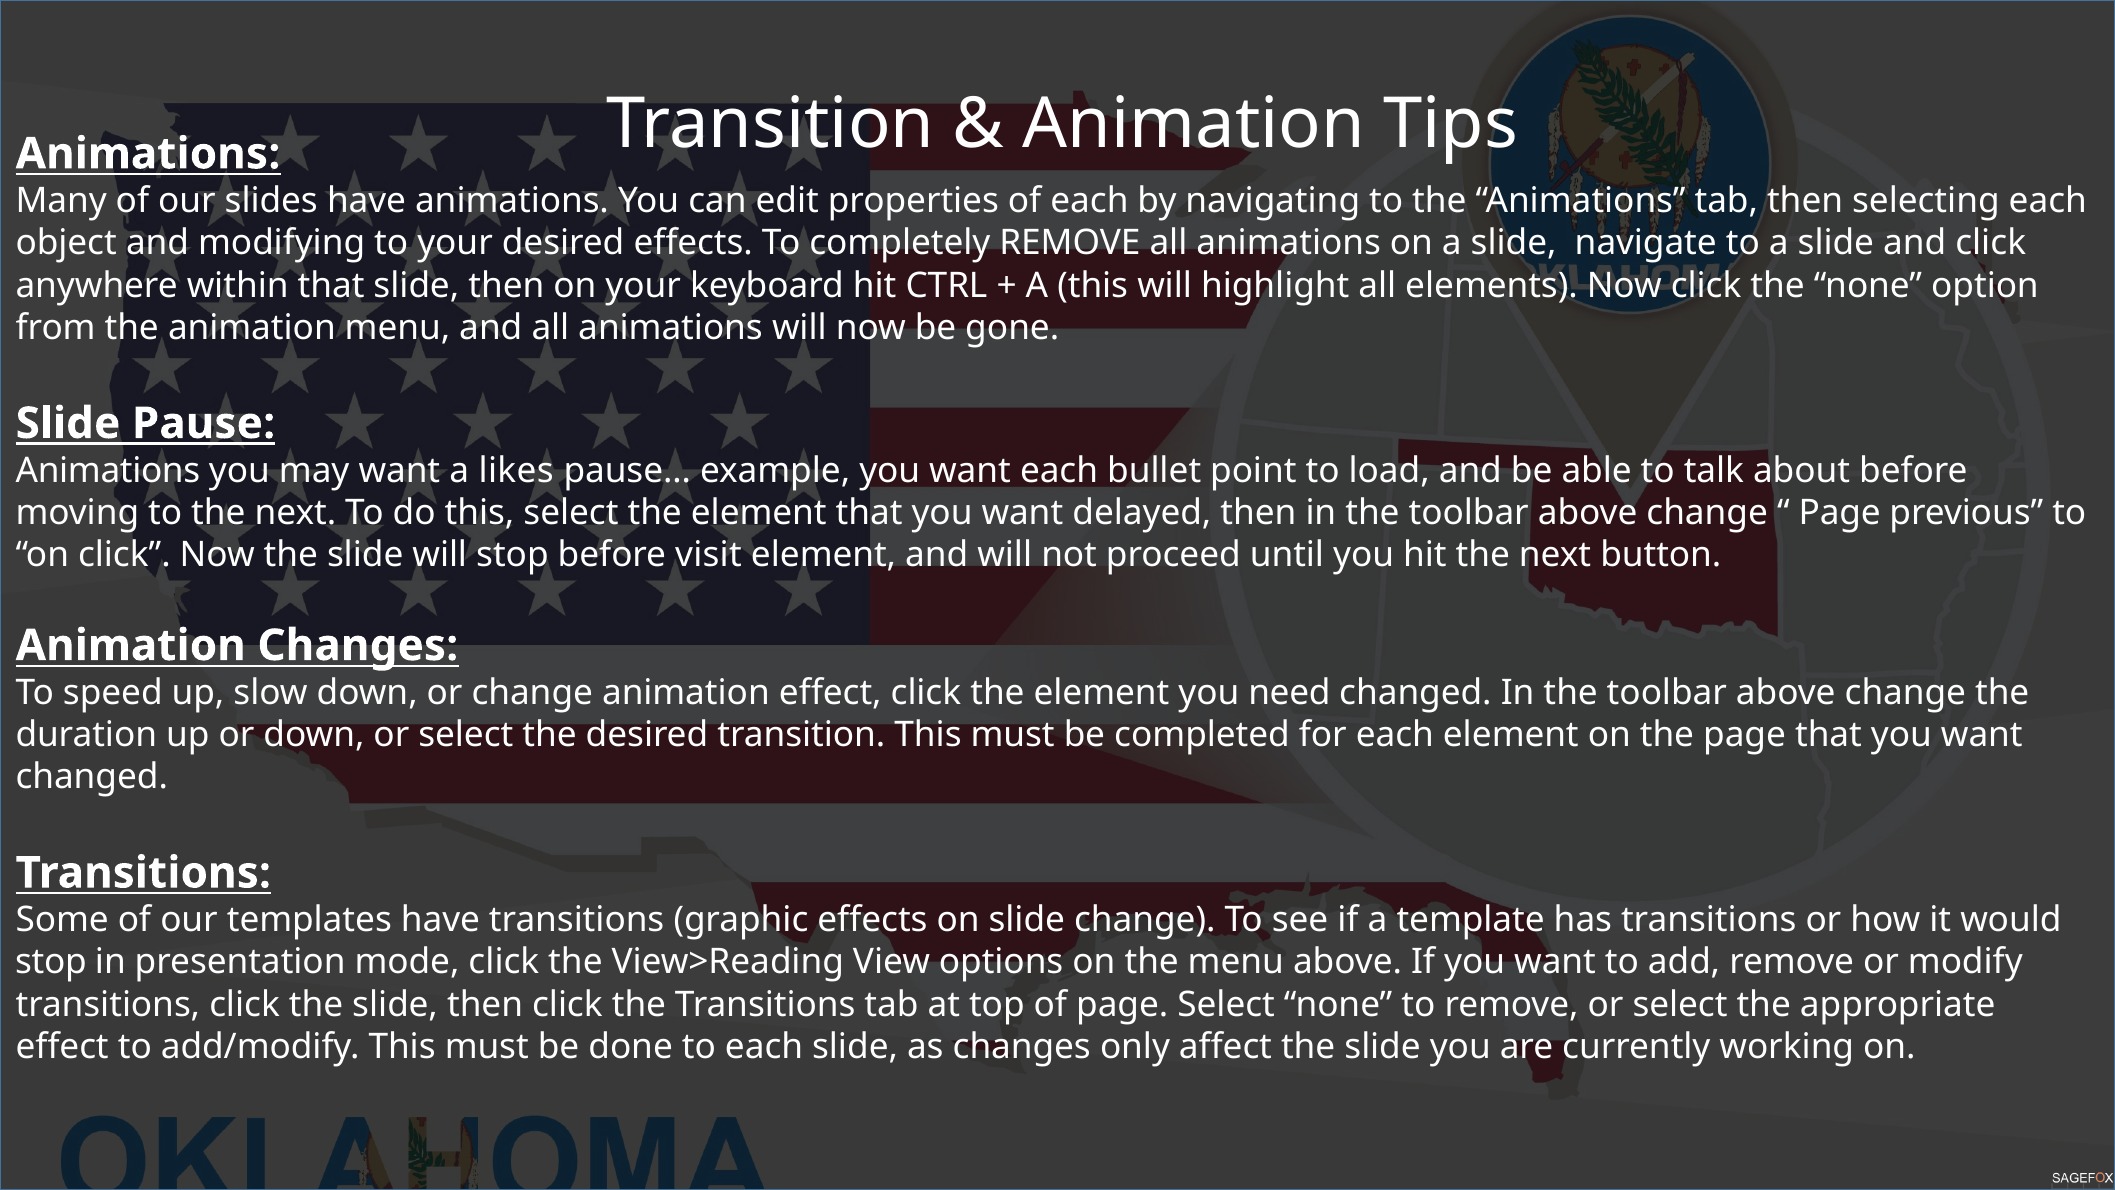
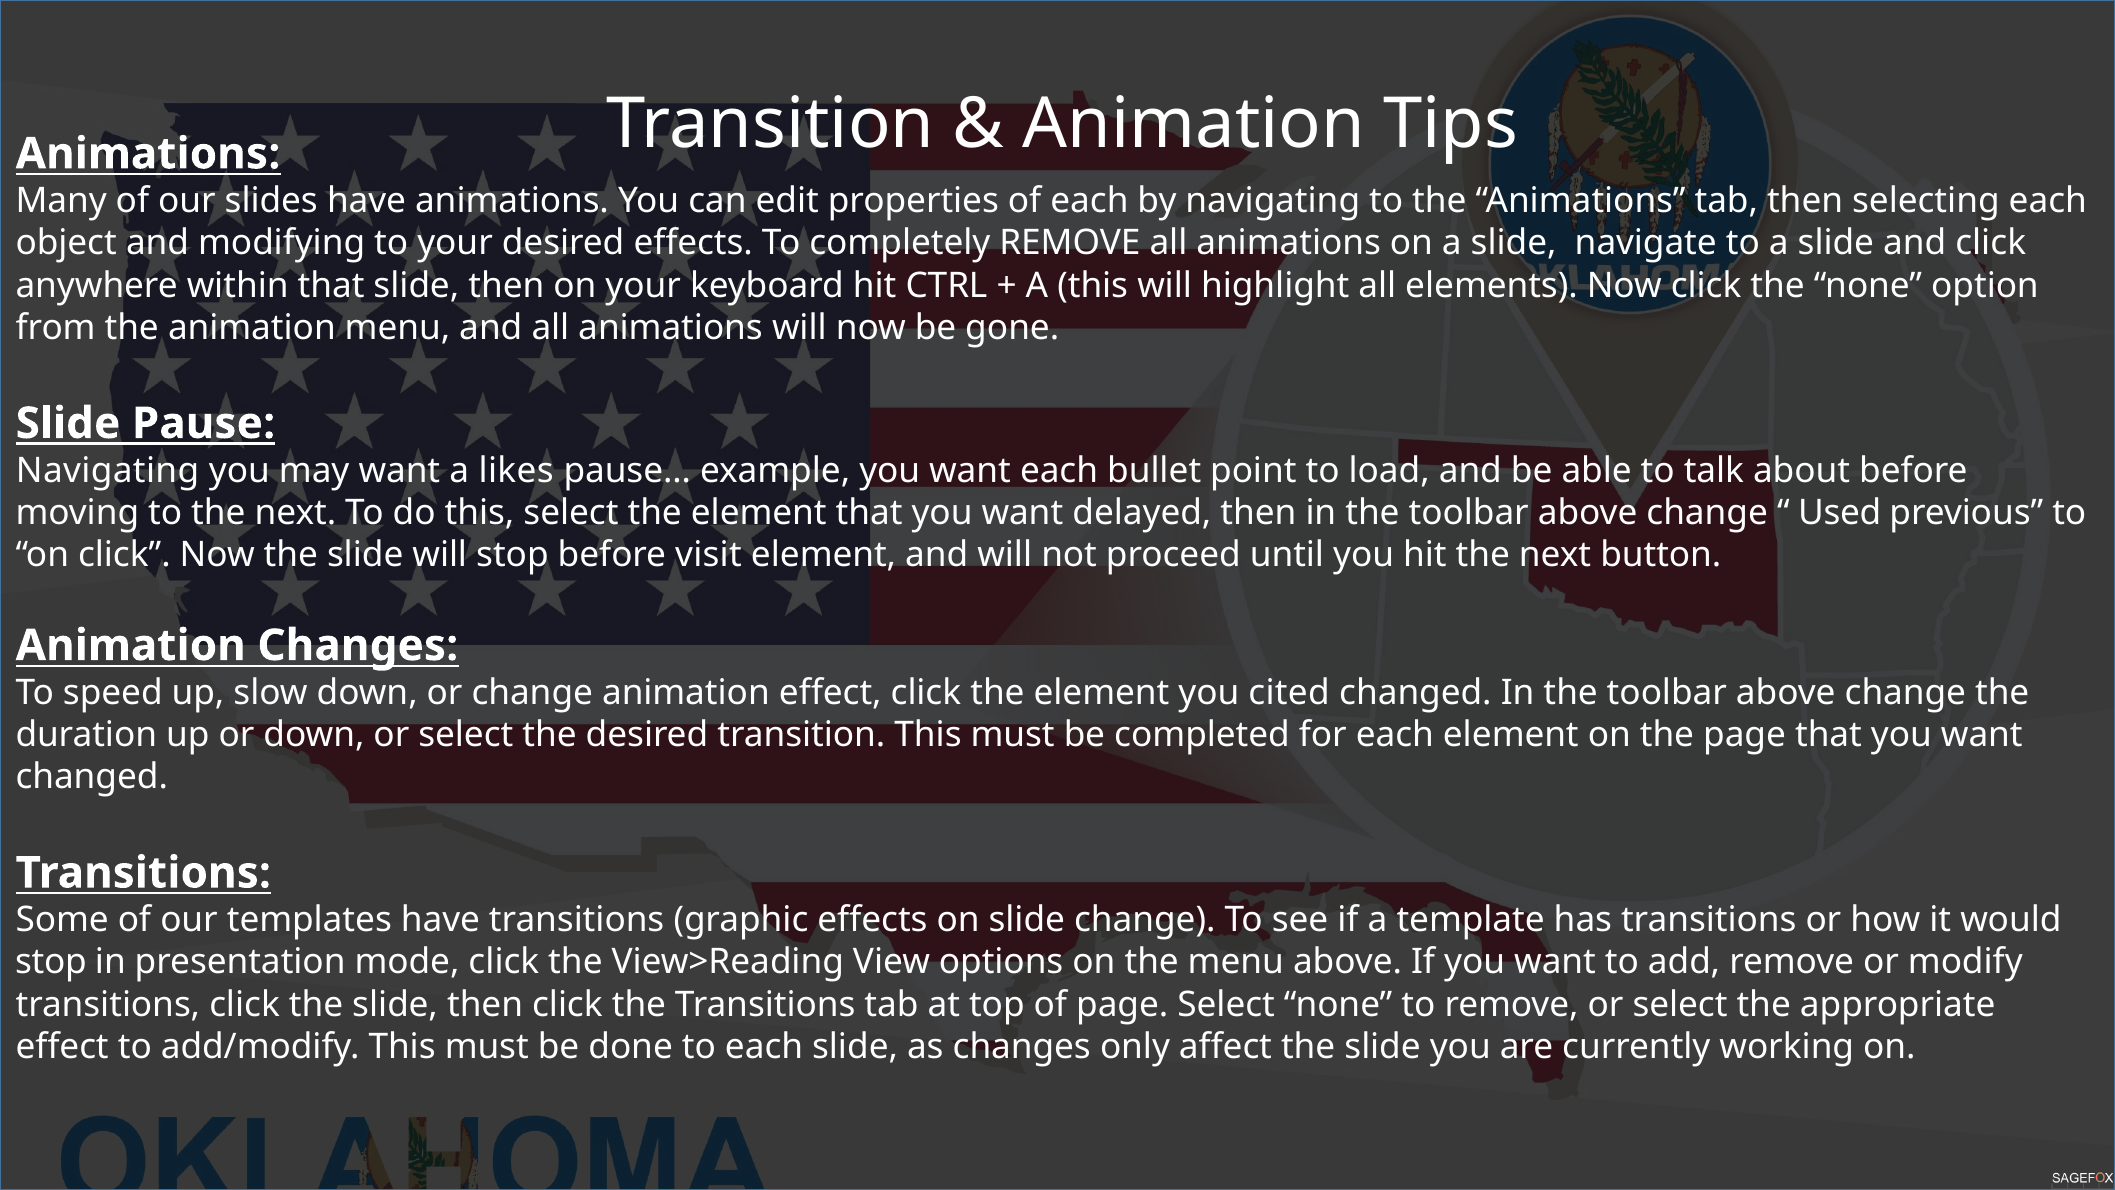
Animations at (108, 470): Animations -> Navigating
Page at (1840, 513): Page -> Used
need: need -> cited
